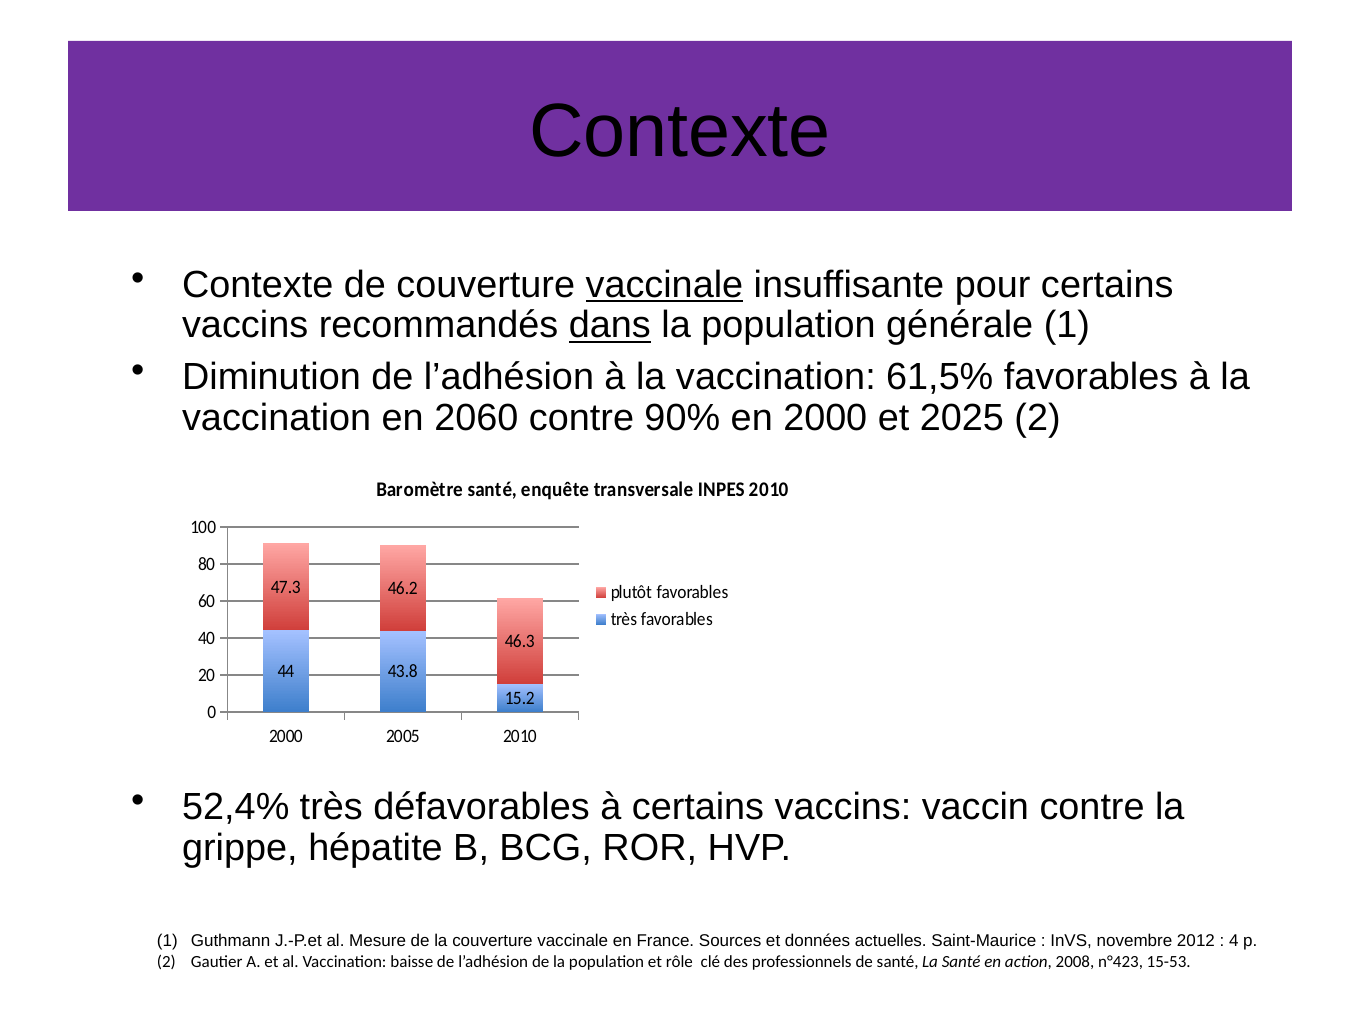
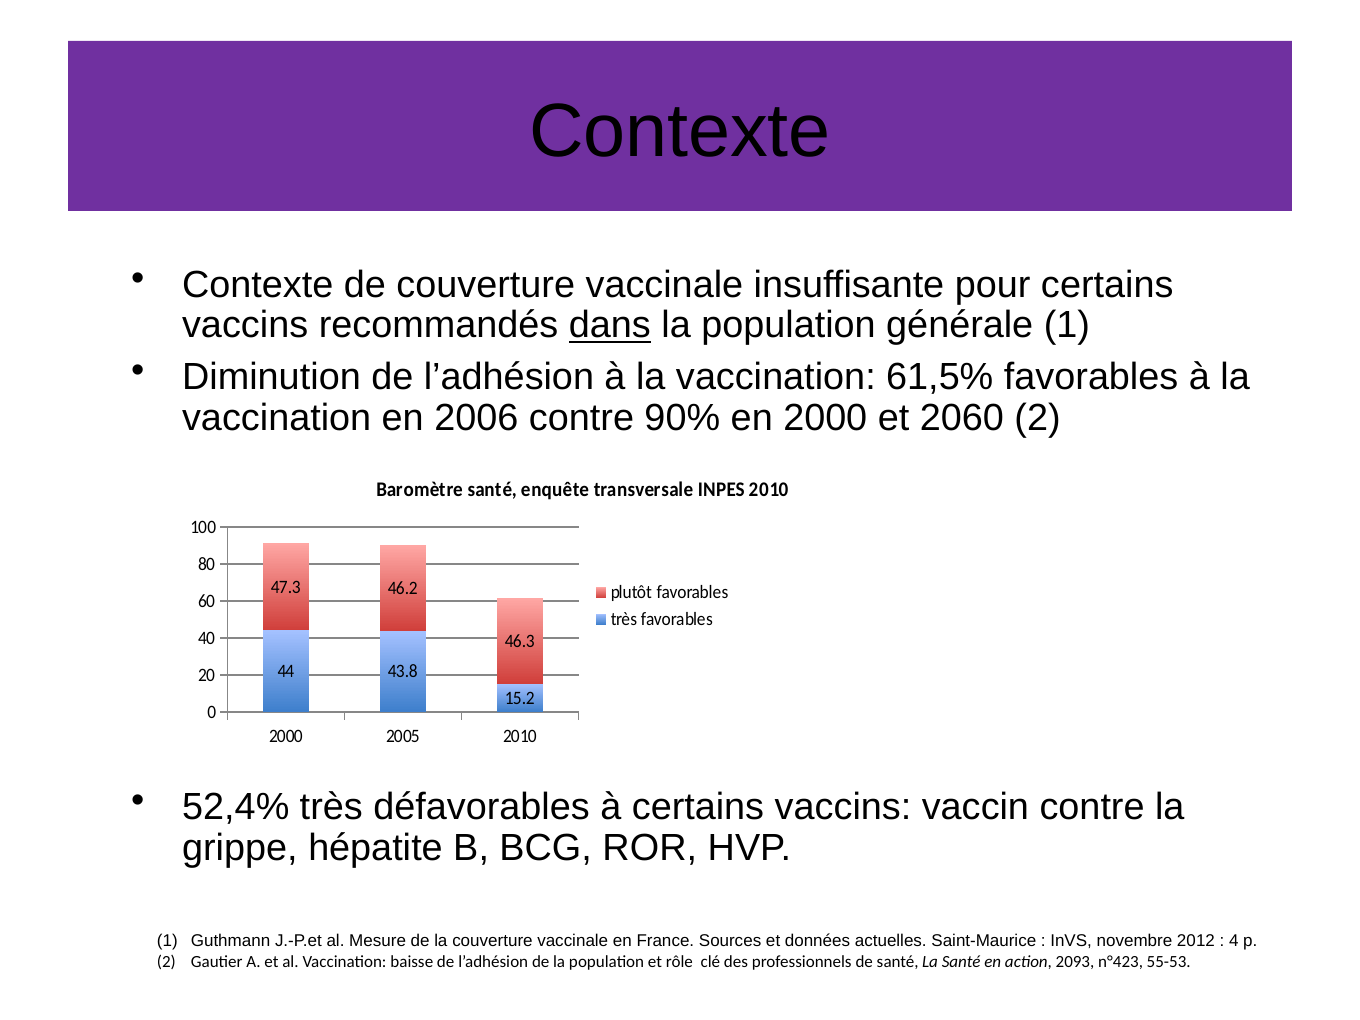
vaccinale at (664, 285) underline: present -> none
2060: 2060 -> 2006
2025: 2025 -> 2060
2008: 2008 -> 2093
15-53: 15-53 -> 55-53
